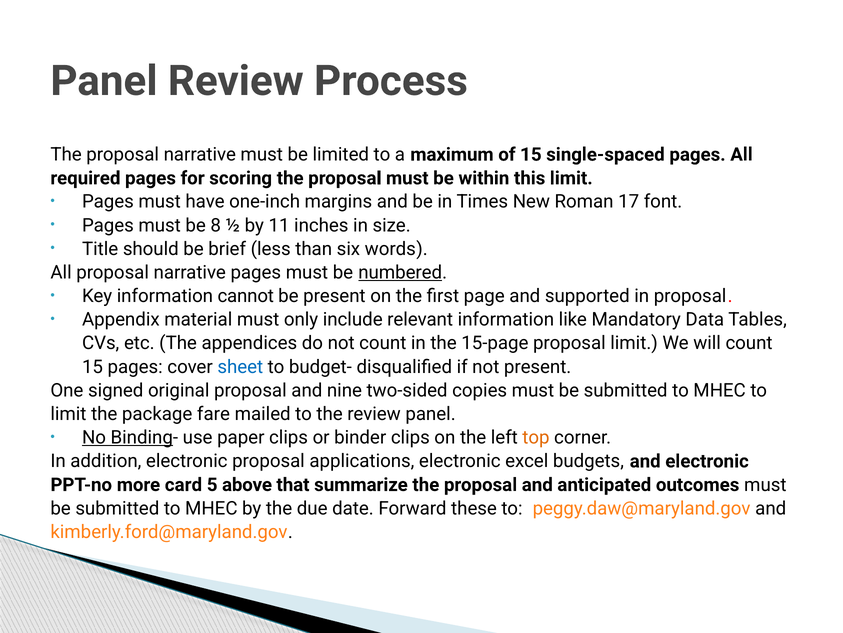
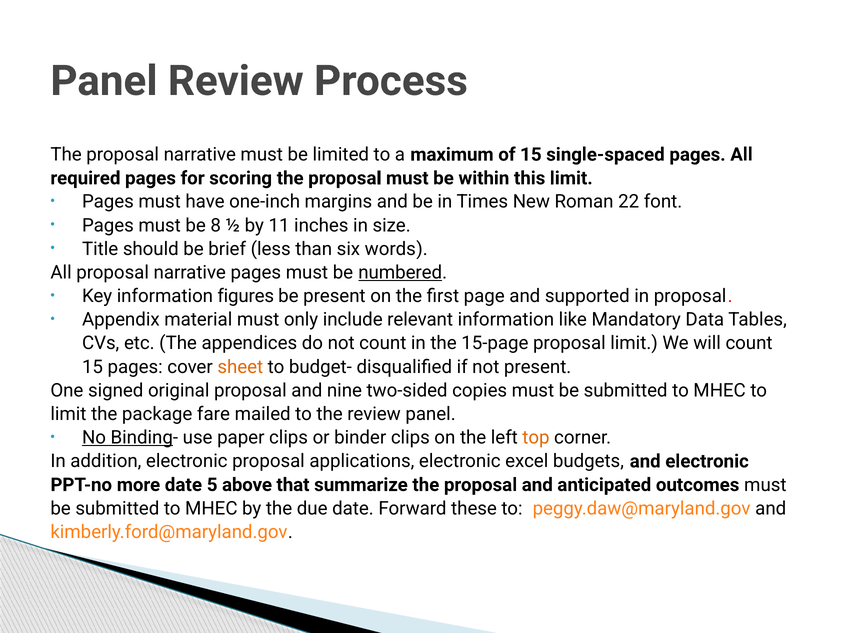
17: 17 -> 22
cannot: cannot -> figures
sheet colour: blue -> orange
more card: card -> date
